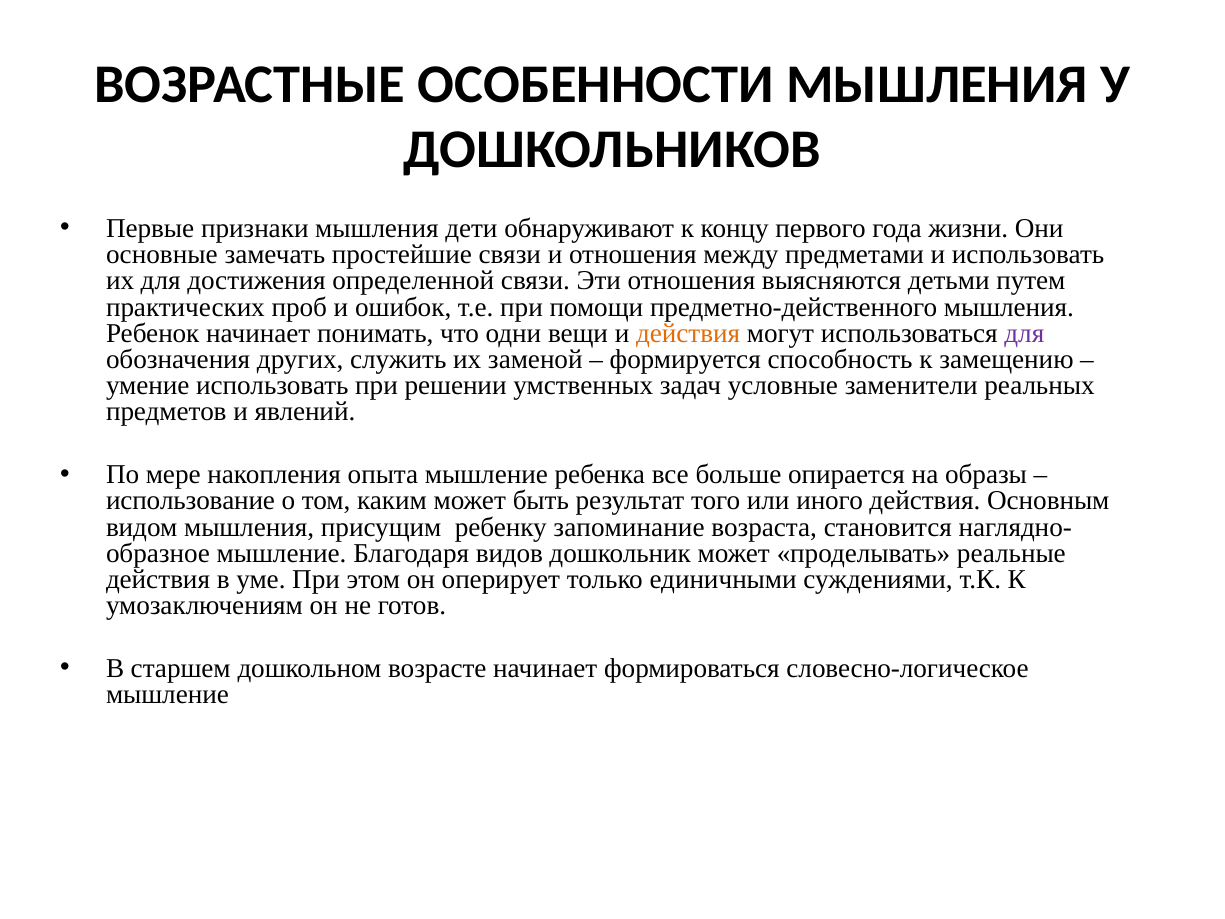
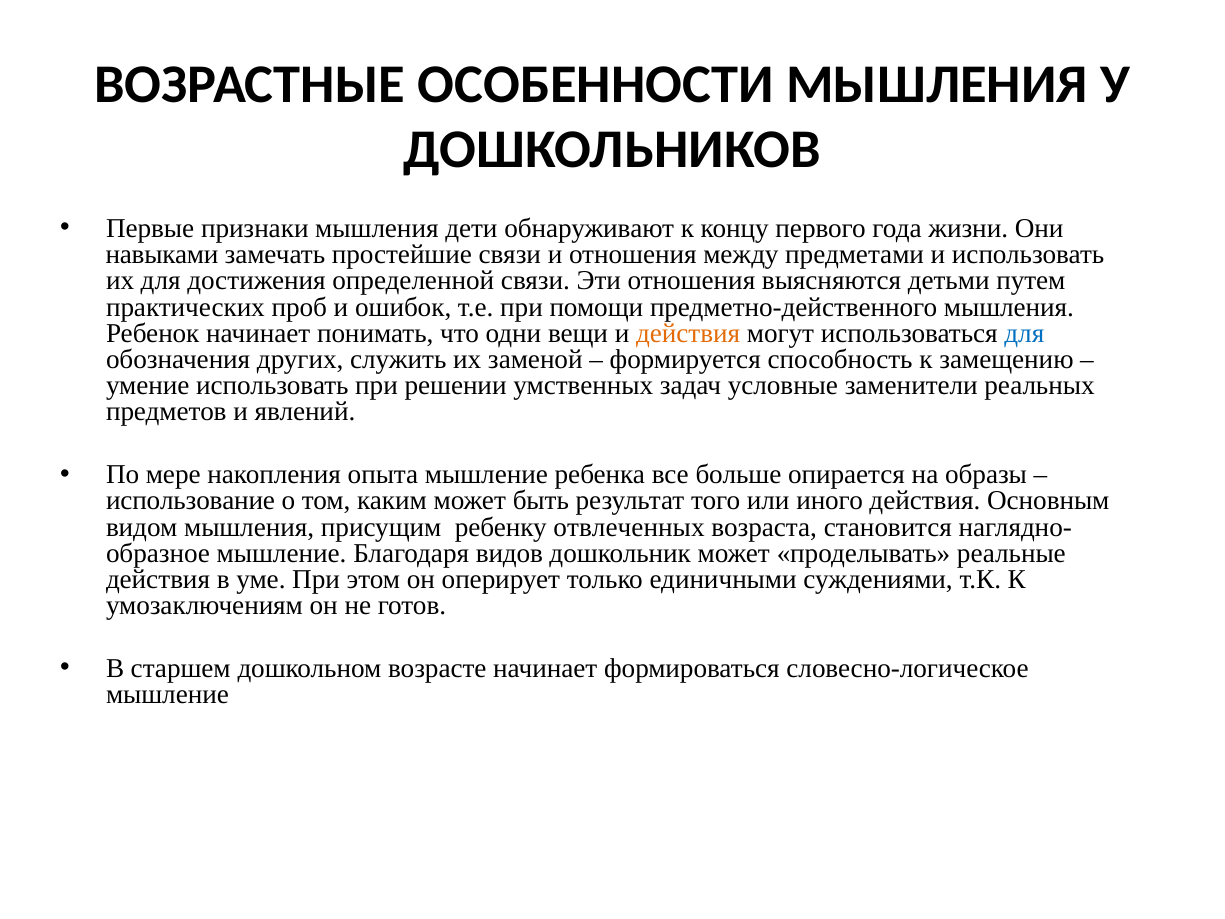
основные: основные -> навыками
для at (1024, 333) colour: purple -> blue
запоминание: запоминание -> отвлеченных
